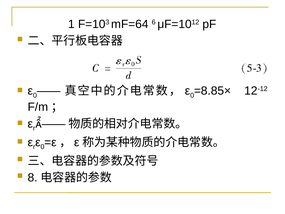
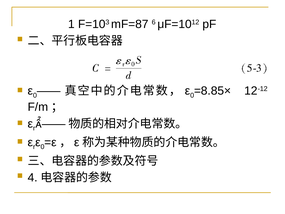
mF=64: mF=64 -> mF=87
8: 8 -> 4
